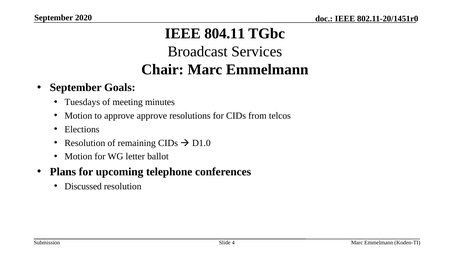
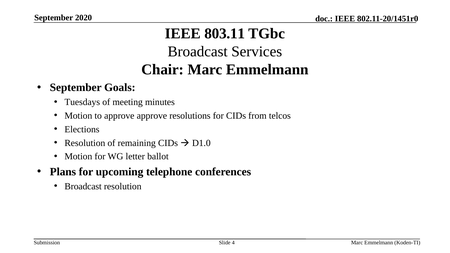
804.11: 804.11 -> 803.11
Discussed at (83, 187): Discussed -> Broadcast
